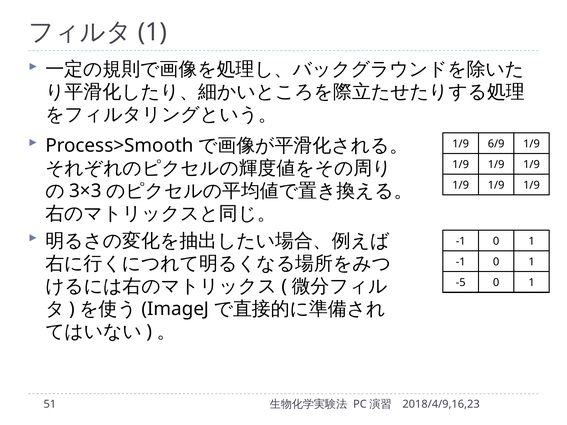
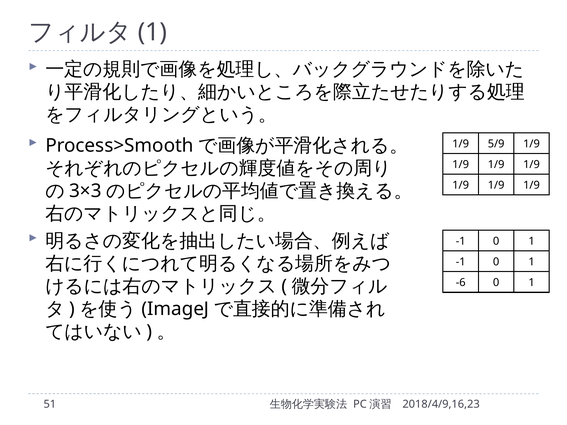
6/9: 6/9 -> 5/9
-5: -5 -> -6
